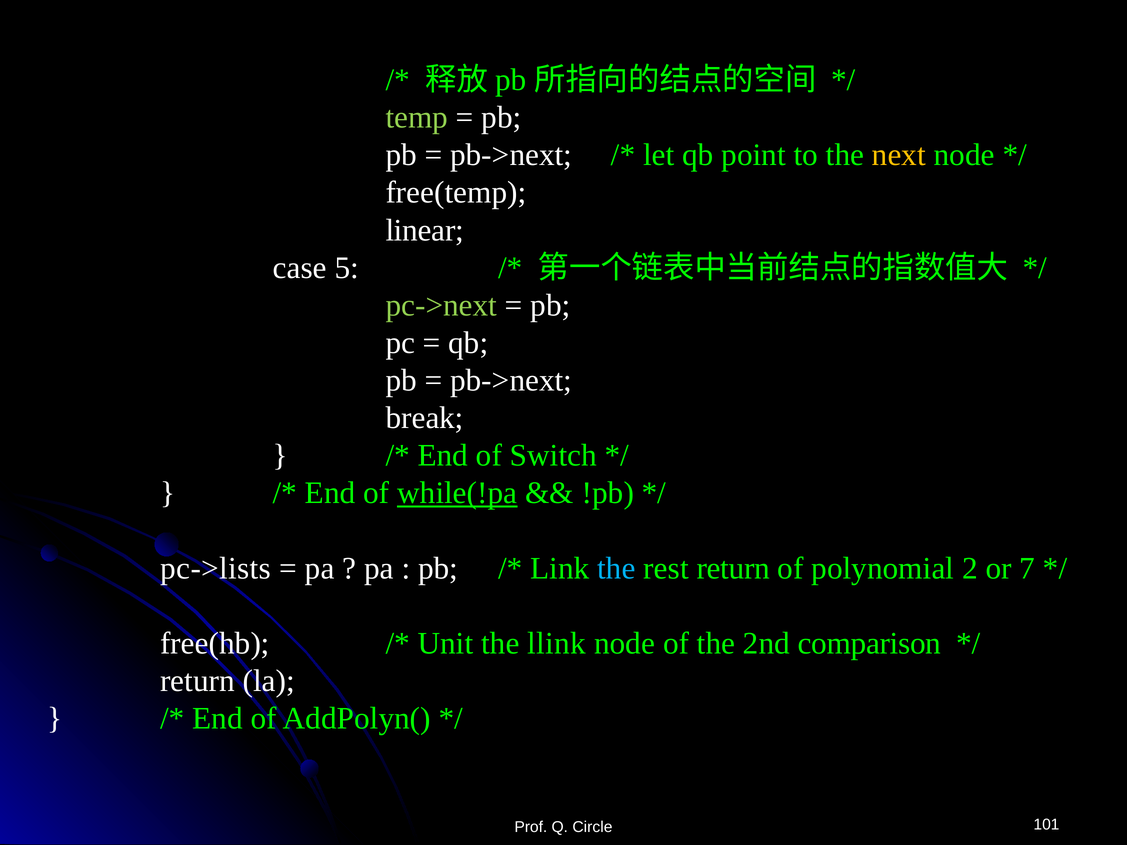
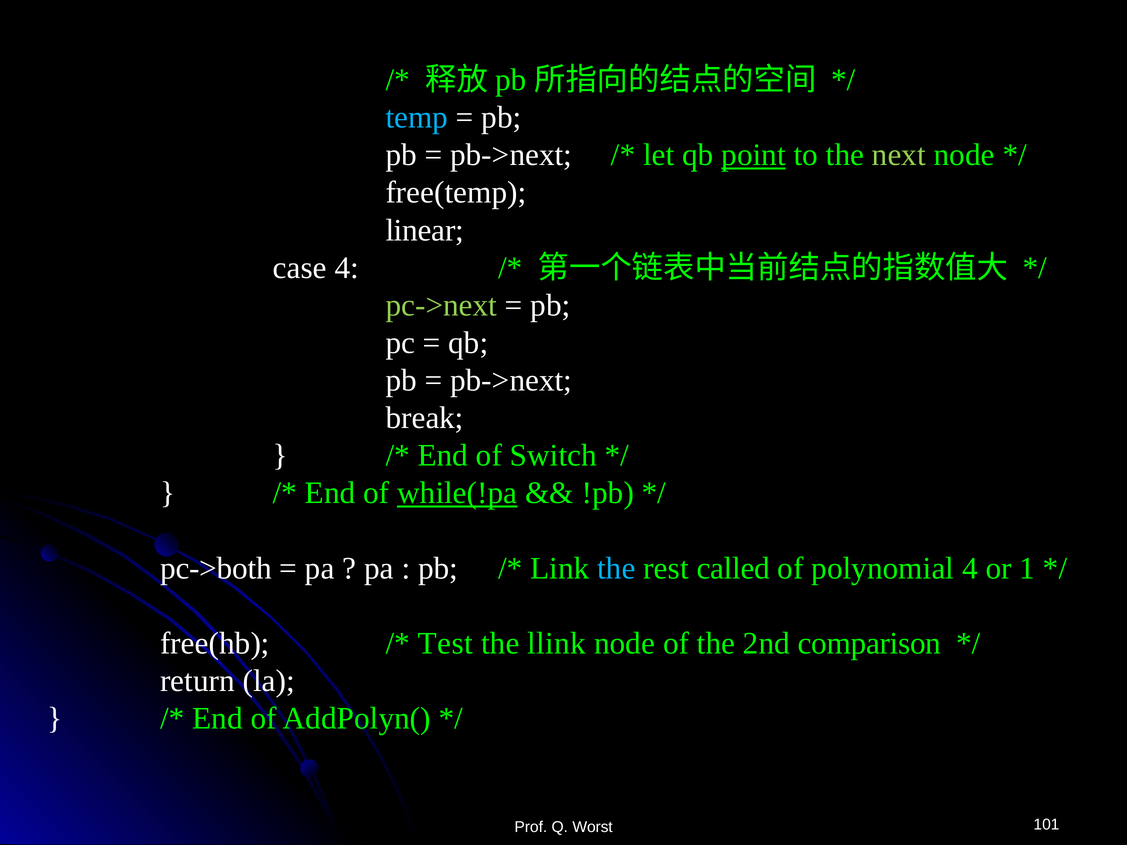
temp colour: light green -> light blue
point underline: none -> present
next colour: yellow -> light green
case 5: 5 -> 4
pc->lists: pc->lists -> pc->both
rest return: return -> called
polynomial 2: 2 -> 4
7: 7 -> 1
Unit: Unit -> Test
Circle: Circle -> Worst
